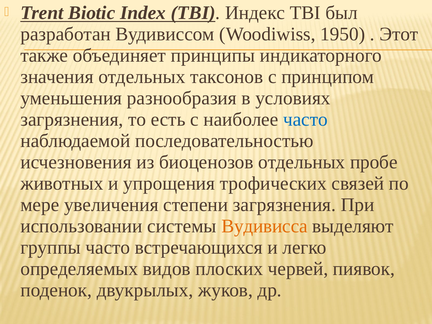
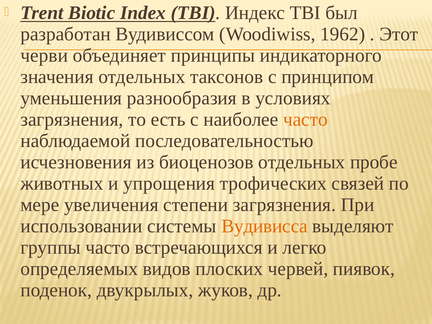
1950: 1950 -> 1962
также: также -> черви
часто at (305, 120) colour: blue -> orange
